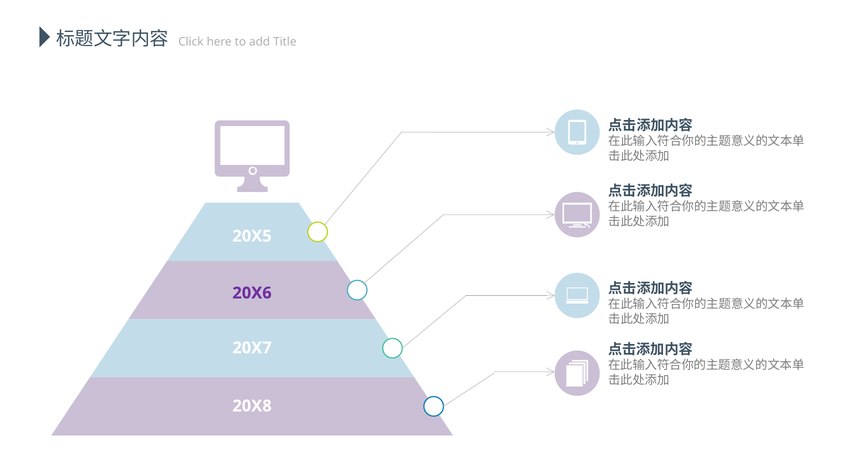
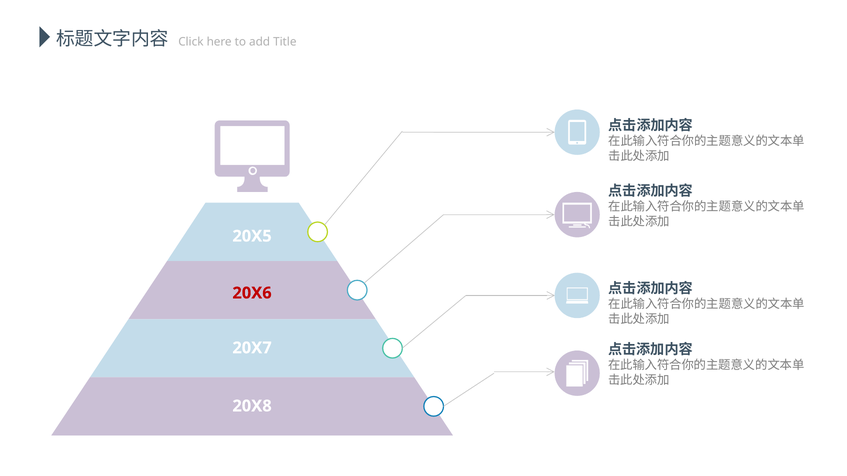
20X6 colour: purple -> red
